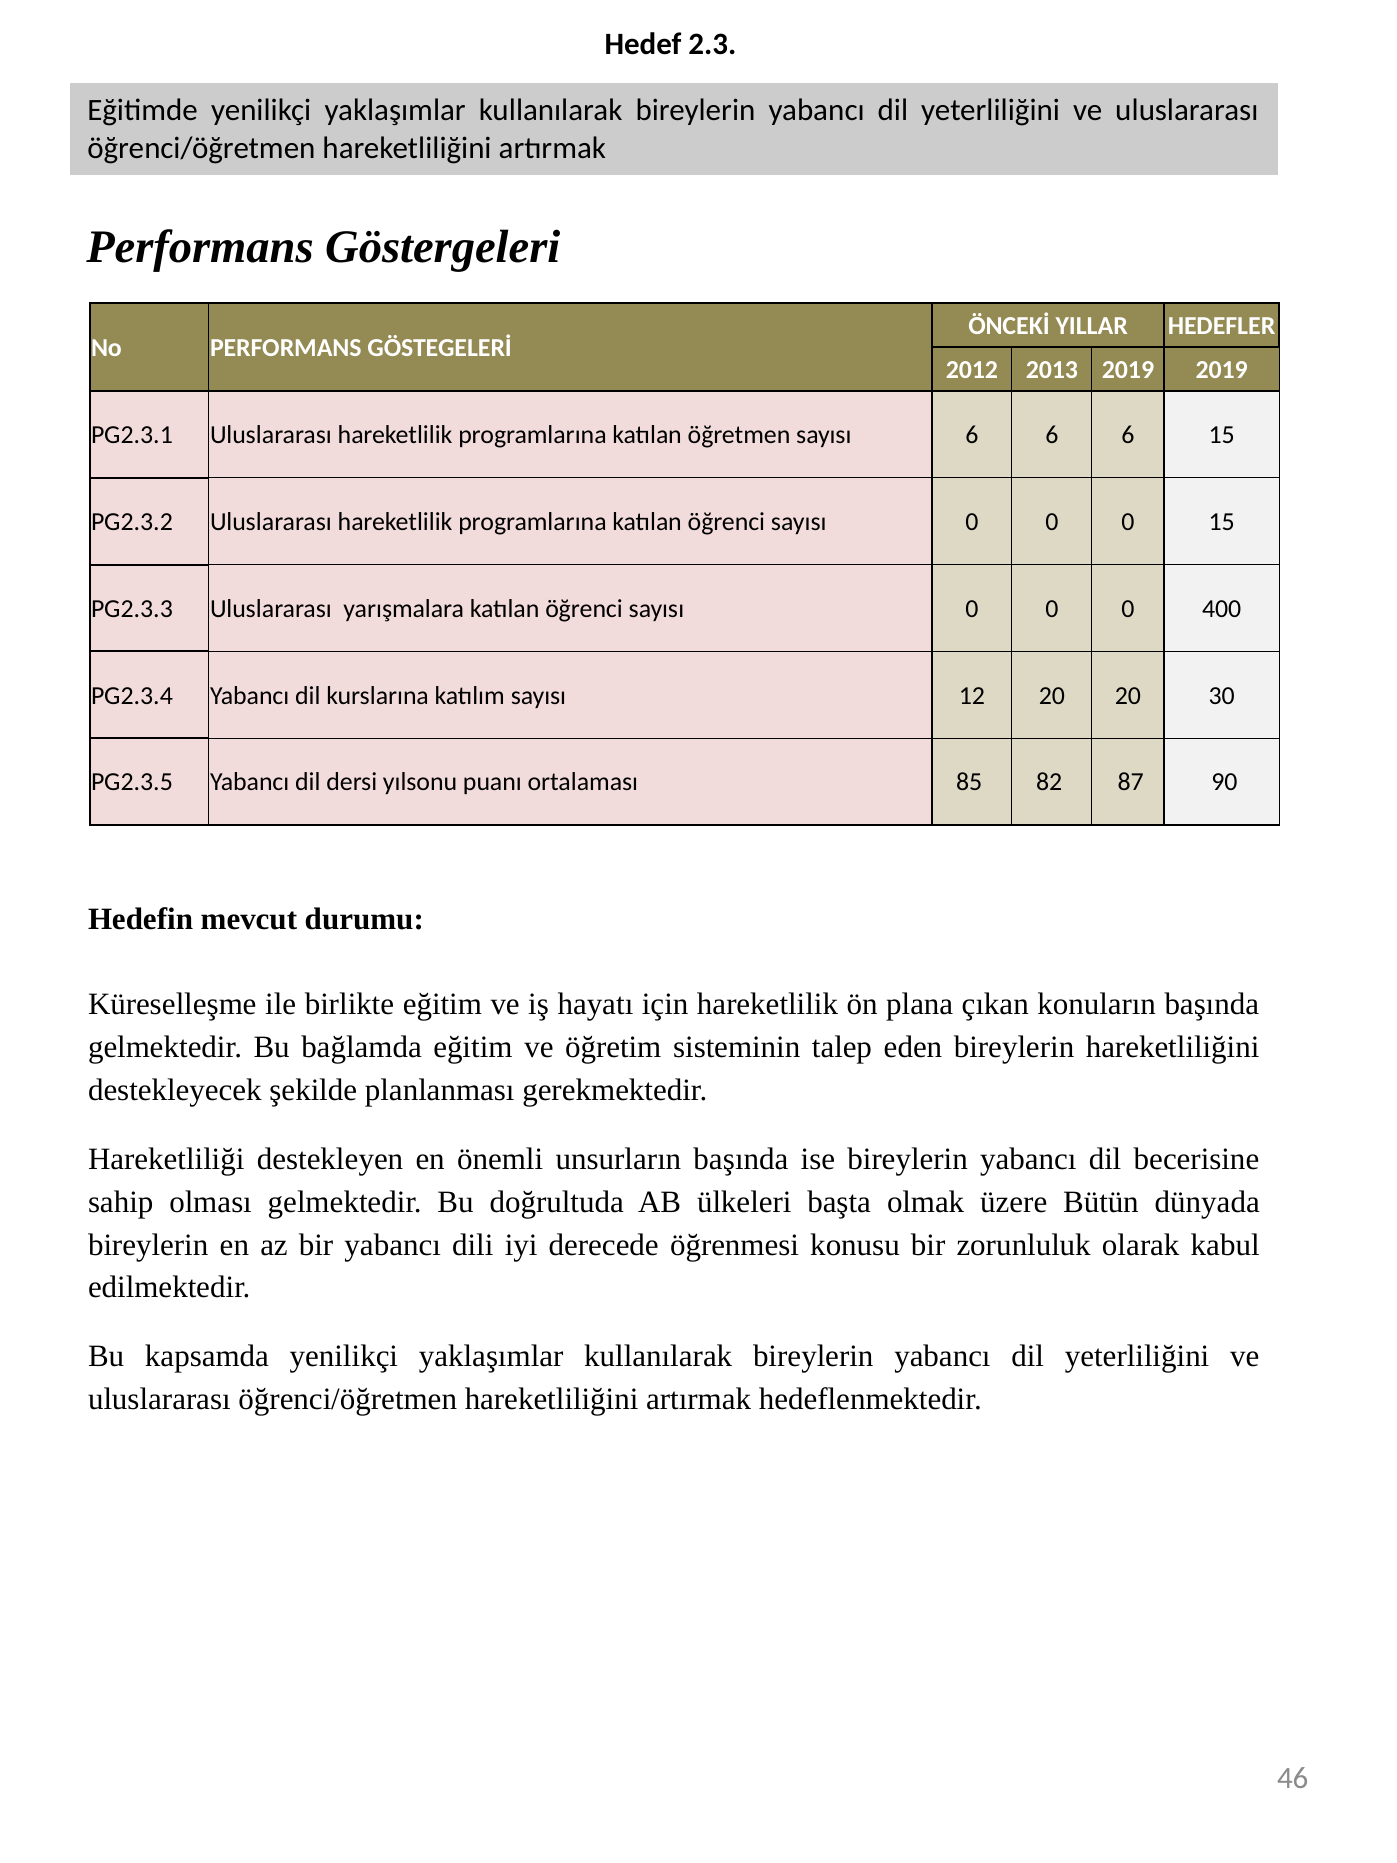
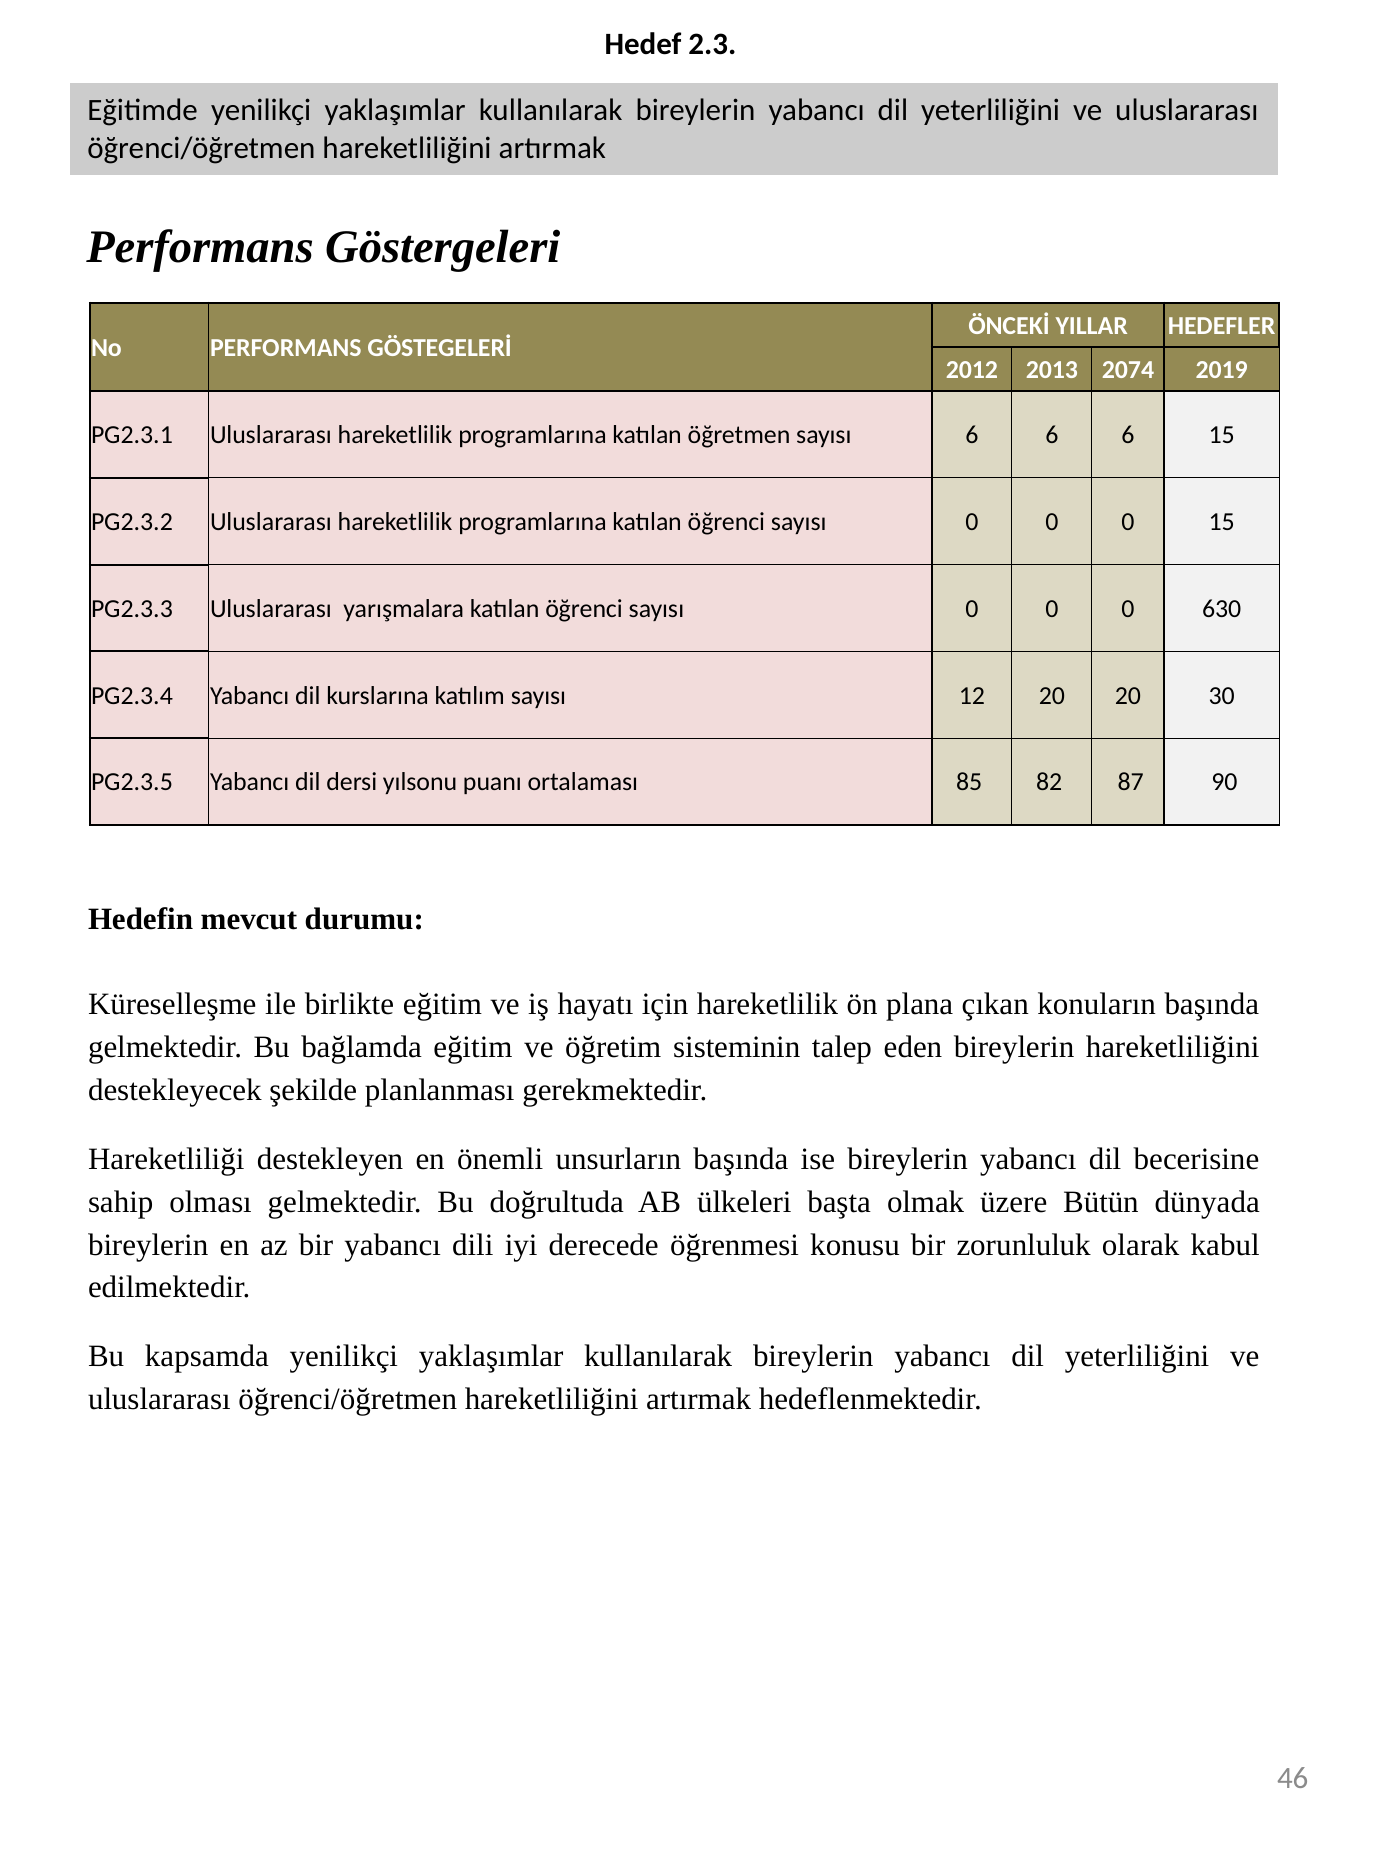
2013 2019: 2019 -> 2074
400: 400 -> 630
